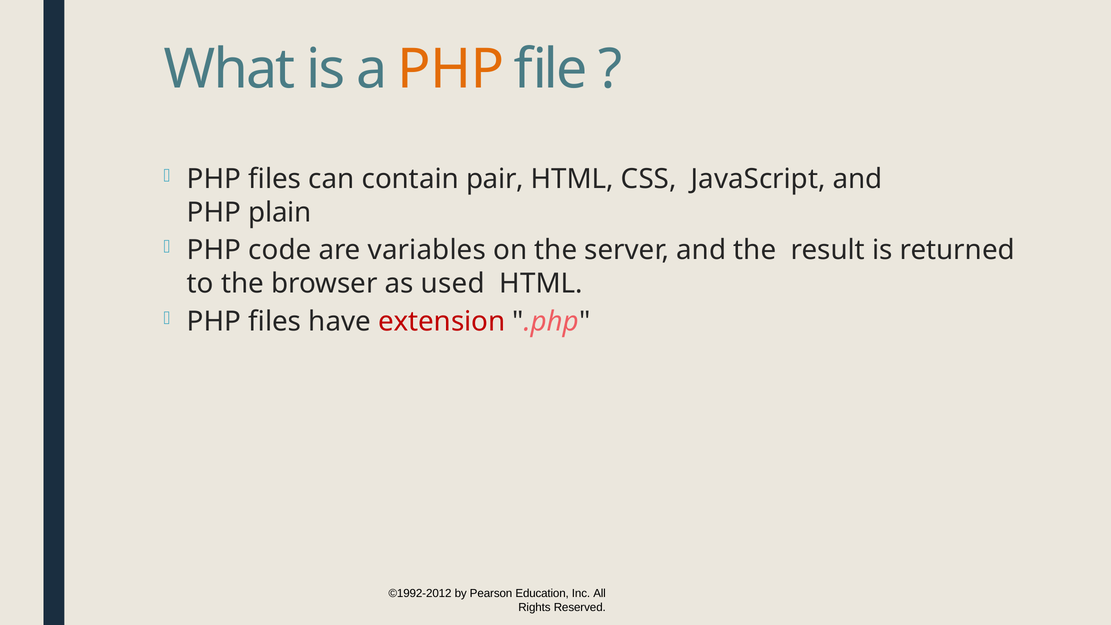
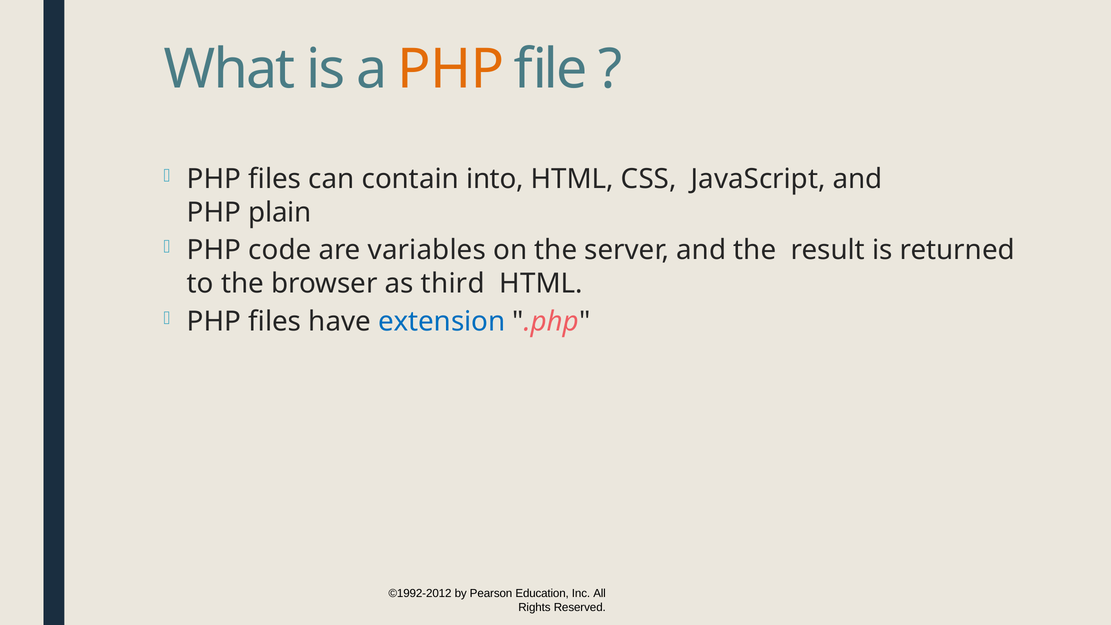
pair: pair -> into
used: used -> third
extension colour: red -> blue
